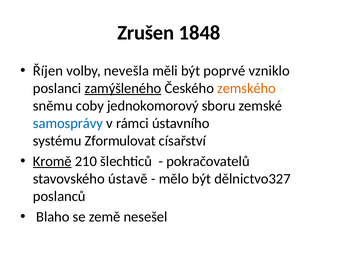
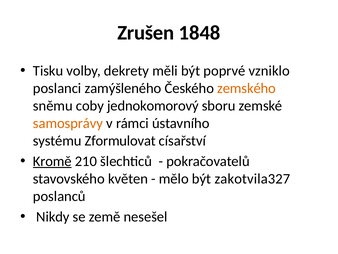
Říjen: Říjen -> Tisku
nevešla: nevešla -> dekrety
zamýšleného underline: present -> none
samosprávy colour: blue -> orange
ústavě: ústavě -> květen
dělnictvo327: dělnictvo327 -> zakotvila327
Blaho: Blaho -> Nikdy
